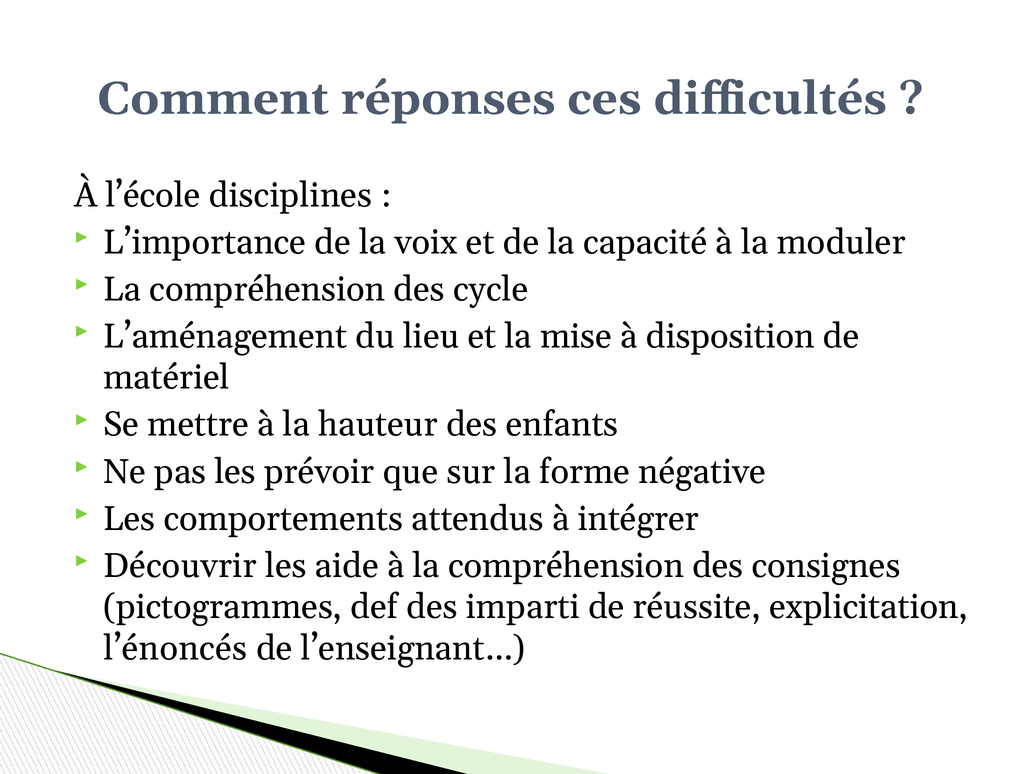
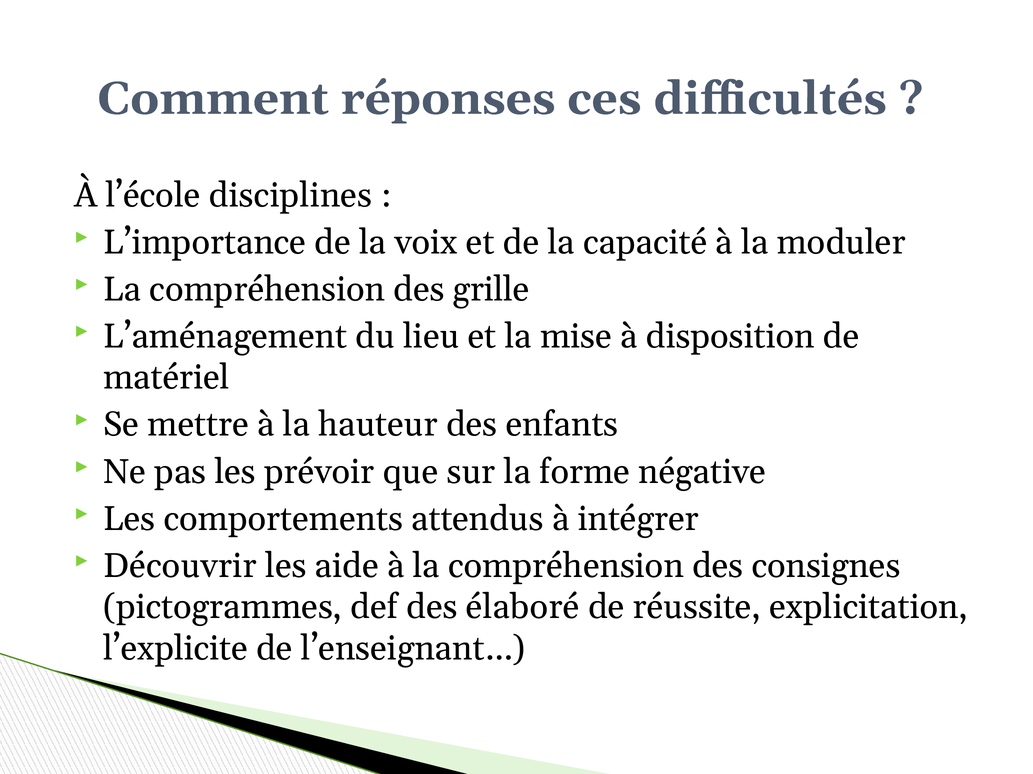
cycle: cycle -> grille
imparti: imparti -> élaboré
l’énoncés: l’énoncés -> l’explicite
